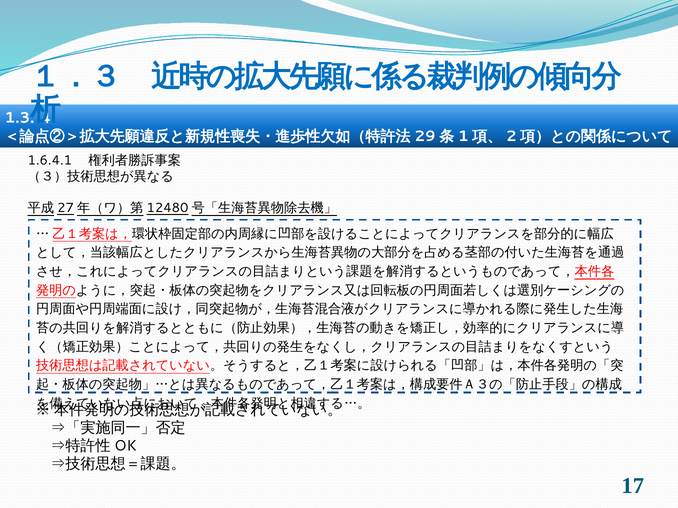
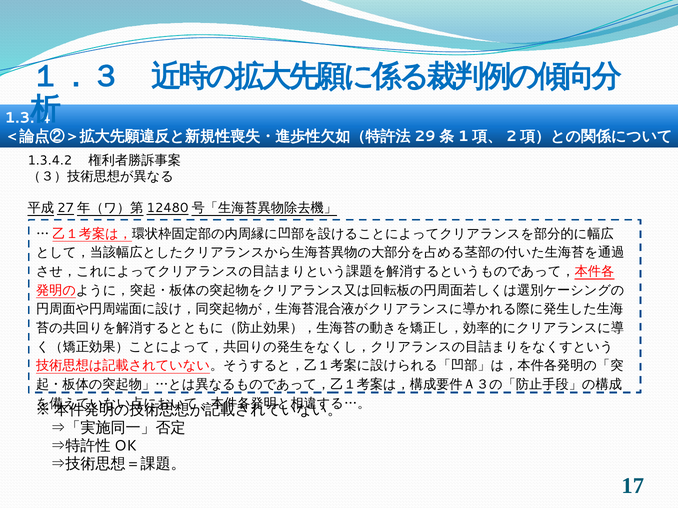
1.6.4.1: 1.6.4.1 -> 1.3.4.2
